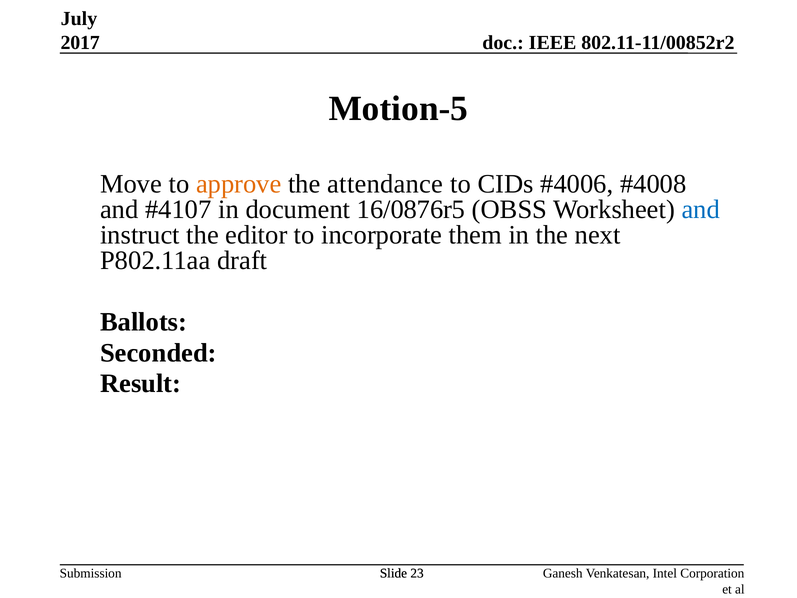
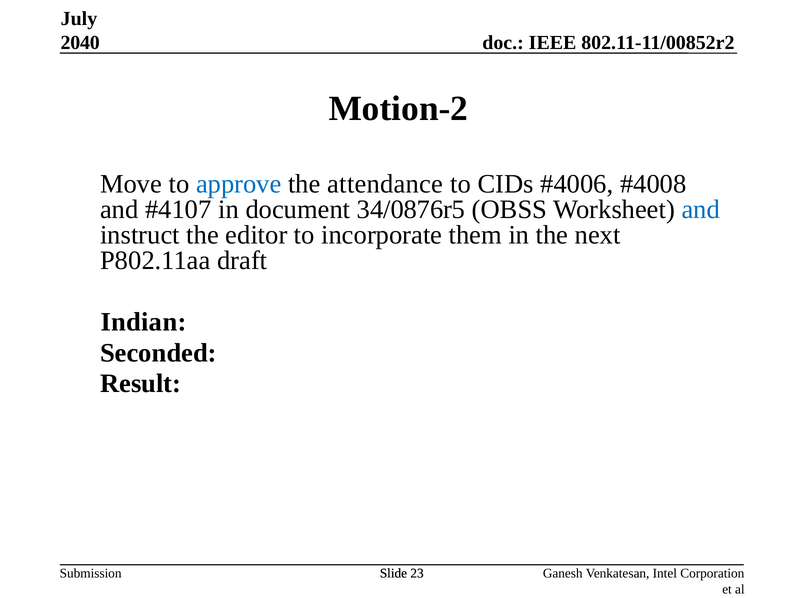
2017: 2017 -> 2040
Motion-5: Motion-5 -> Motion-2
approve colour: orange -> blue
16/0876r5: 16/0876r5 -> 34/0876r5
Ballots: Ballots -> Indian
